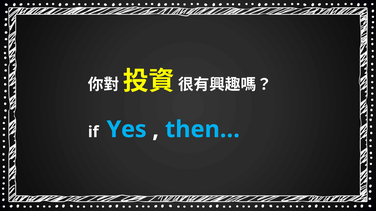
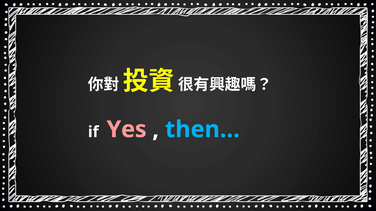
Yes colour: light blue -> pink
